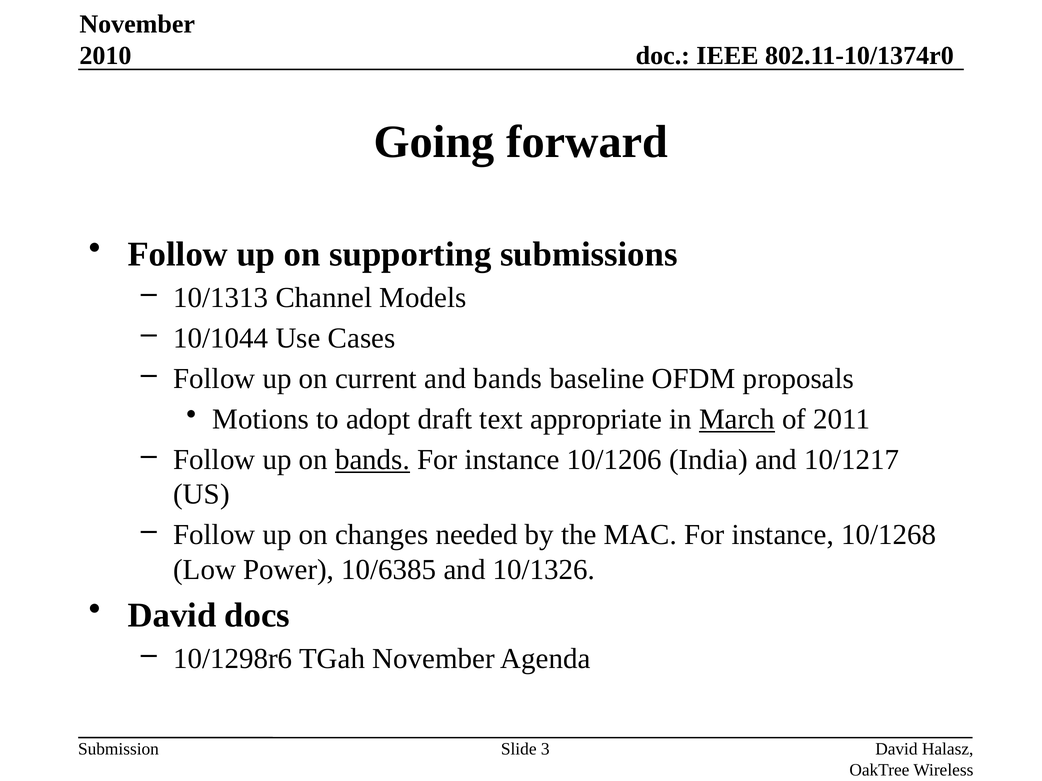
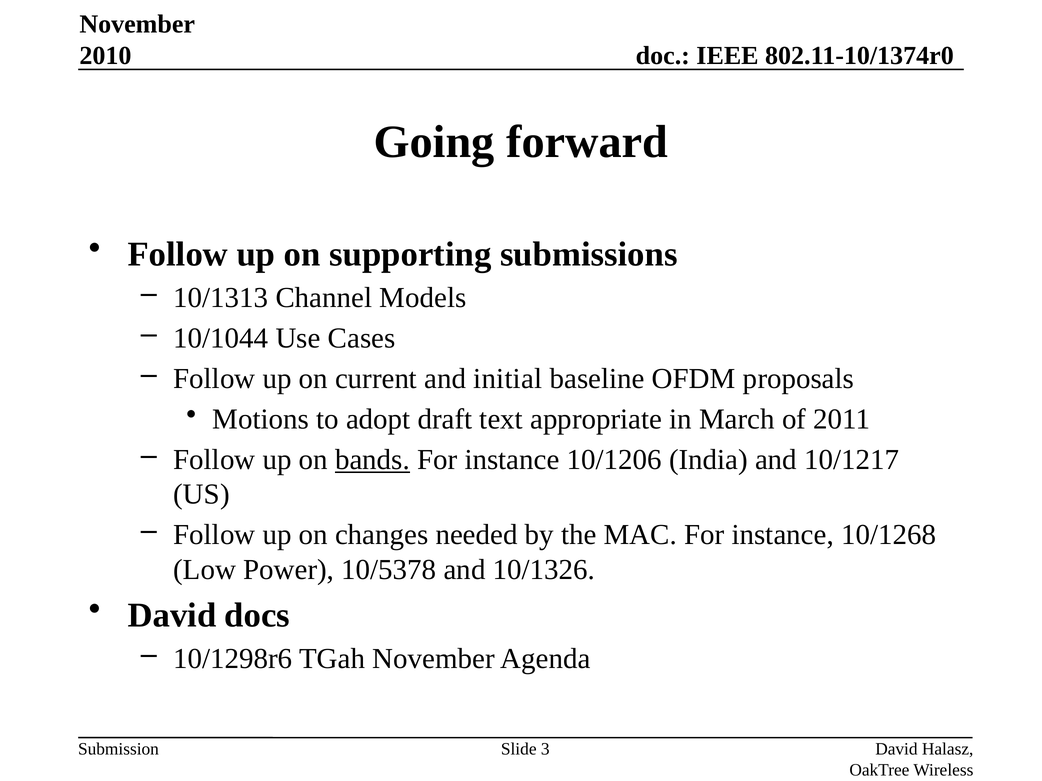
and bands: bands -> initial
March underline: present -> none
10/6385: 10/6385 -> 10/5378
